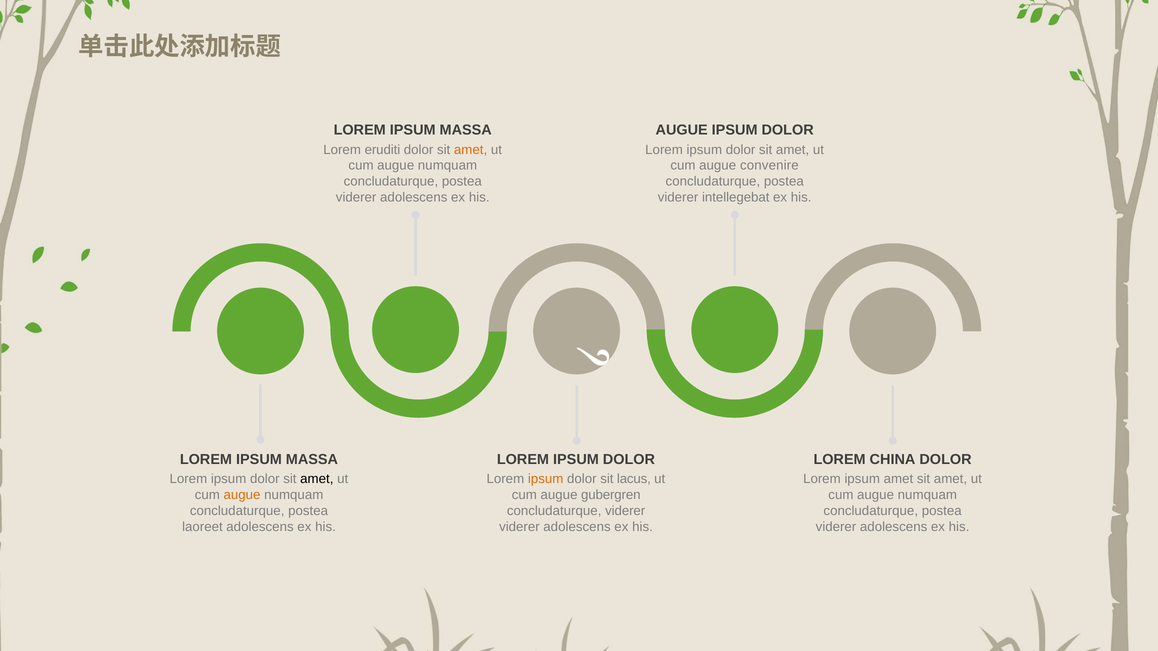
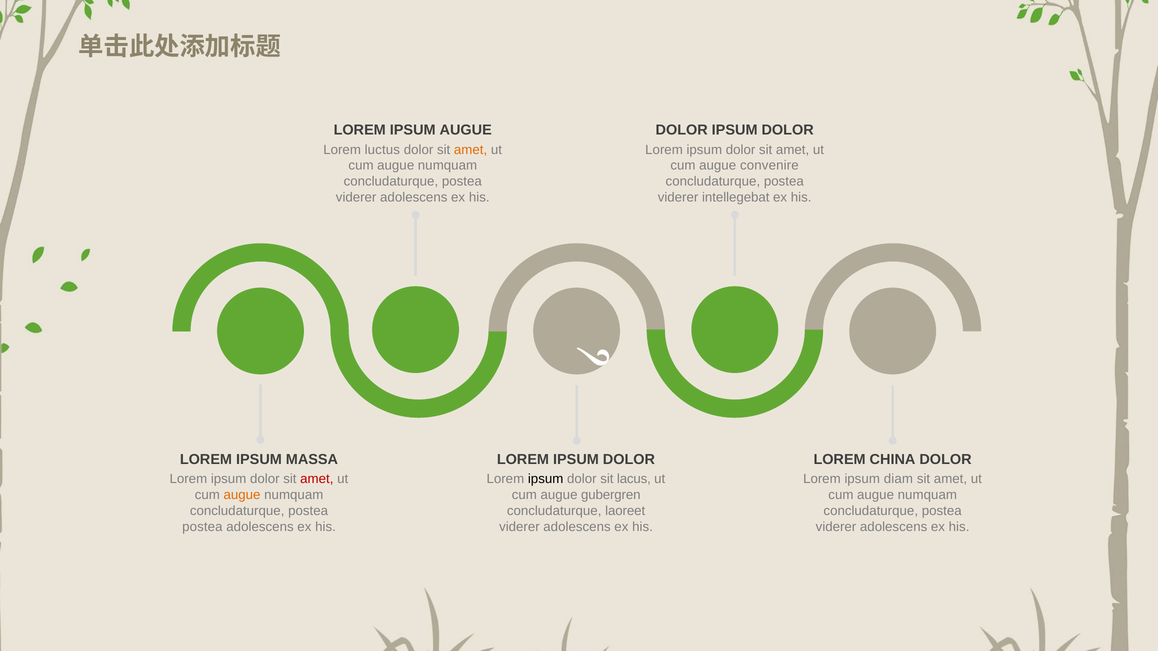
MASSA at (466, 130): MASSA -> AUGUE
AUGUE at (682, 130): AUGUE -> DOLOR
eruditi: eruditi -> luctus
amet at (317, 479) colour: black -> red
ipsum at (546, 479) colour: orange -> black
ipsum amet: amet -> diam
concludaturque viderer: viderer -> laoreet
laoreet at (202, 527): laoreet -> postea
